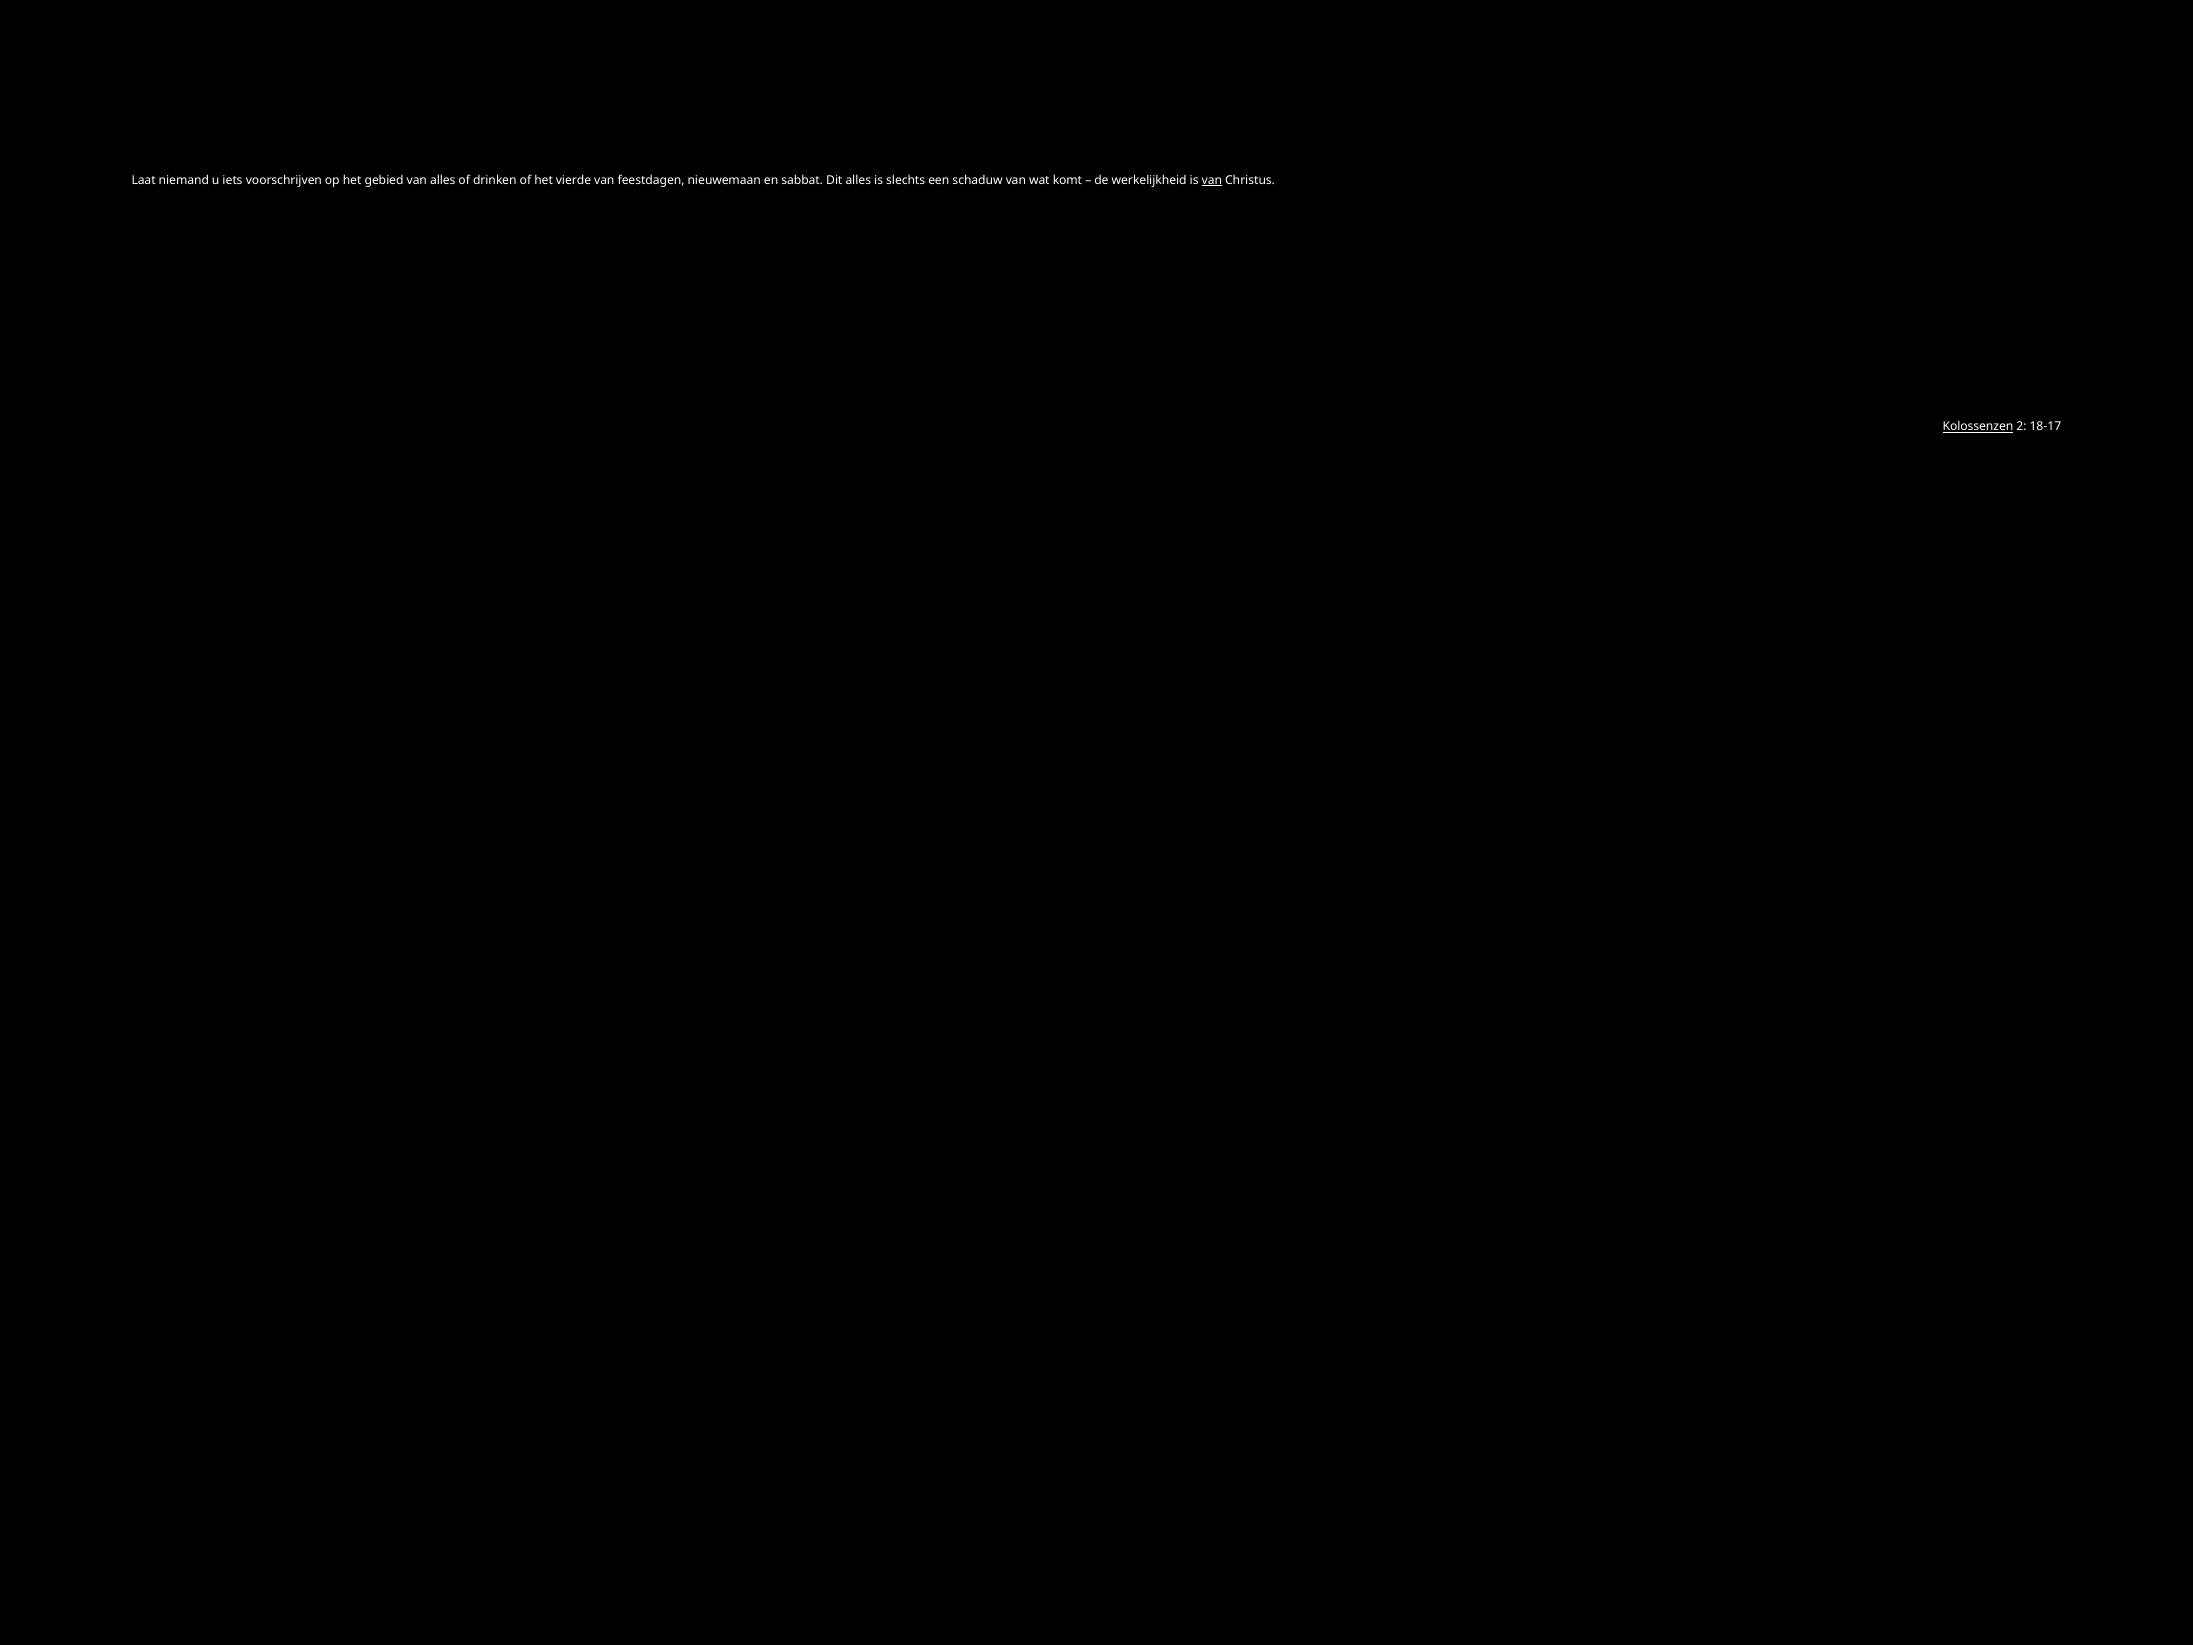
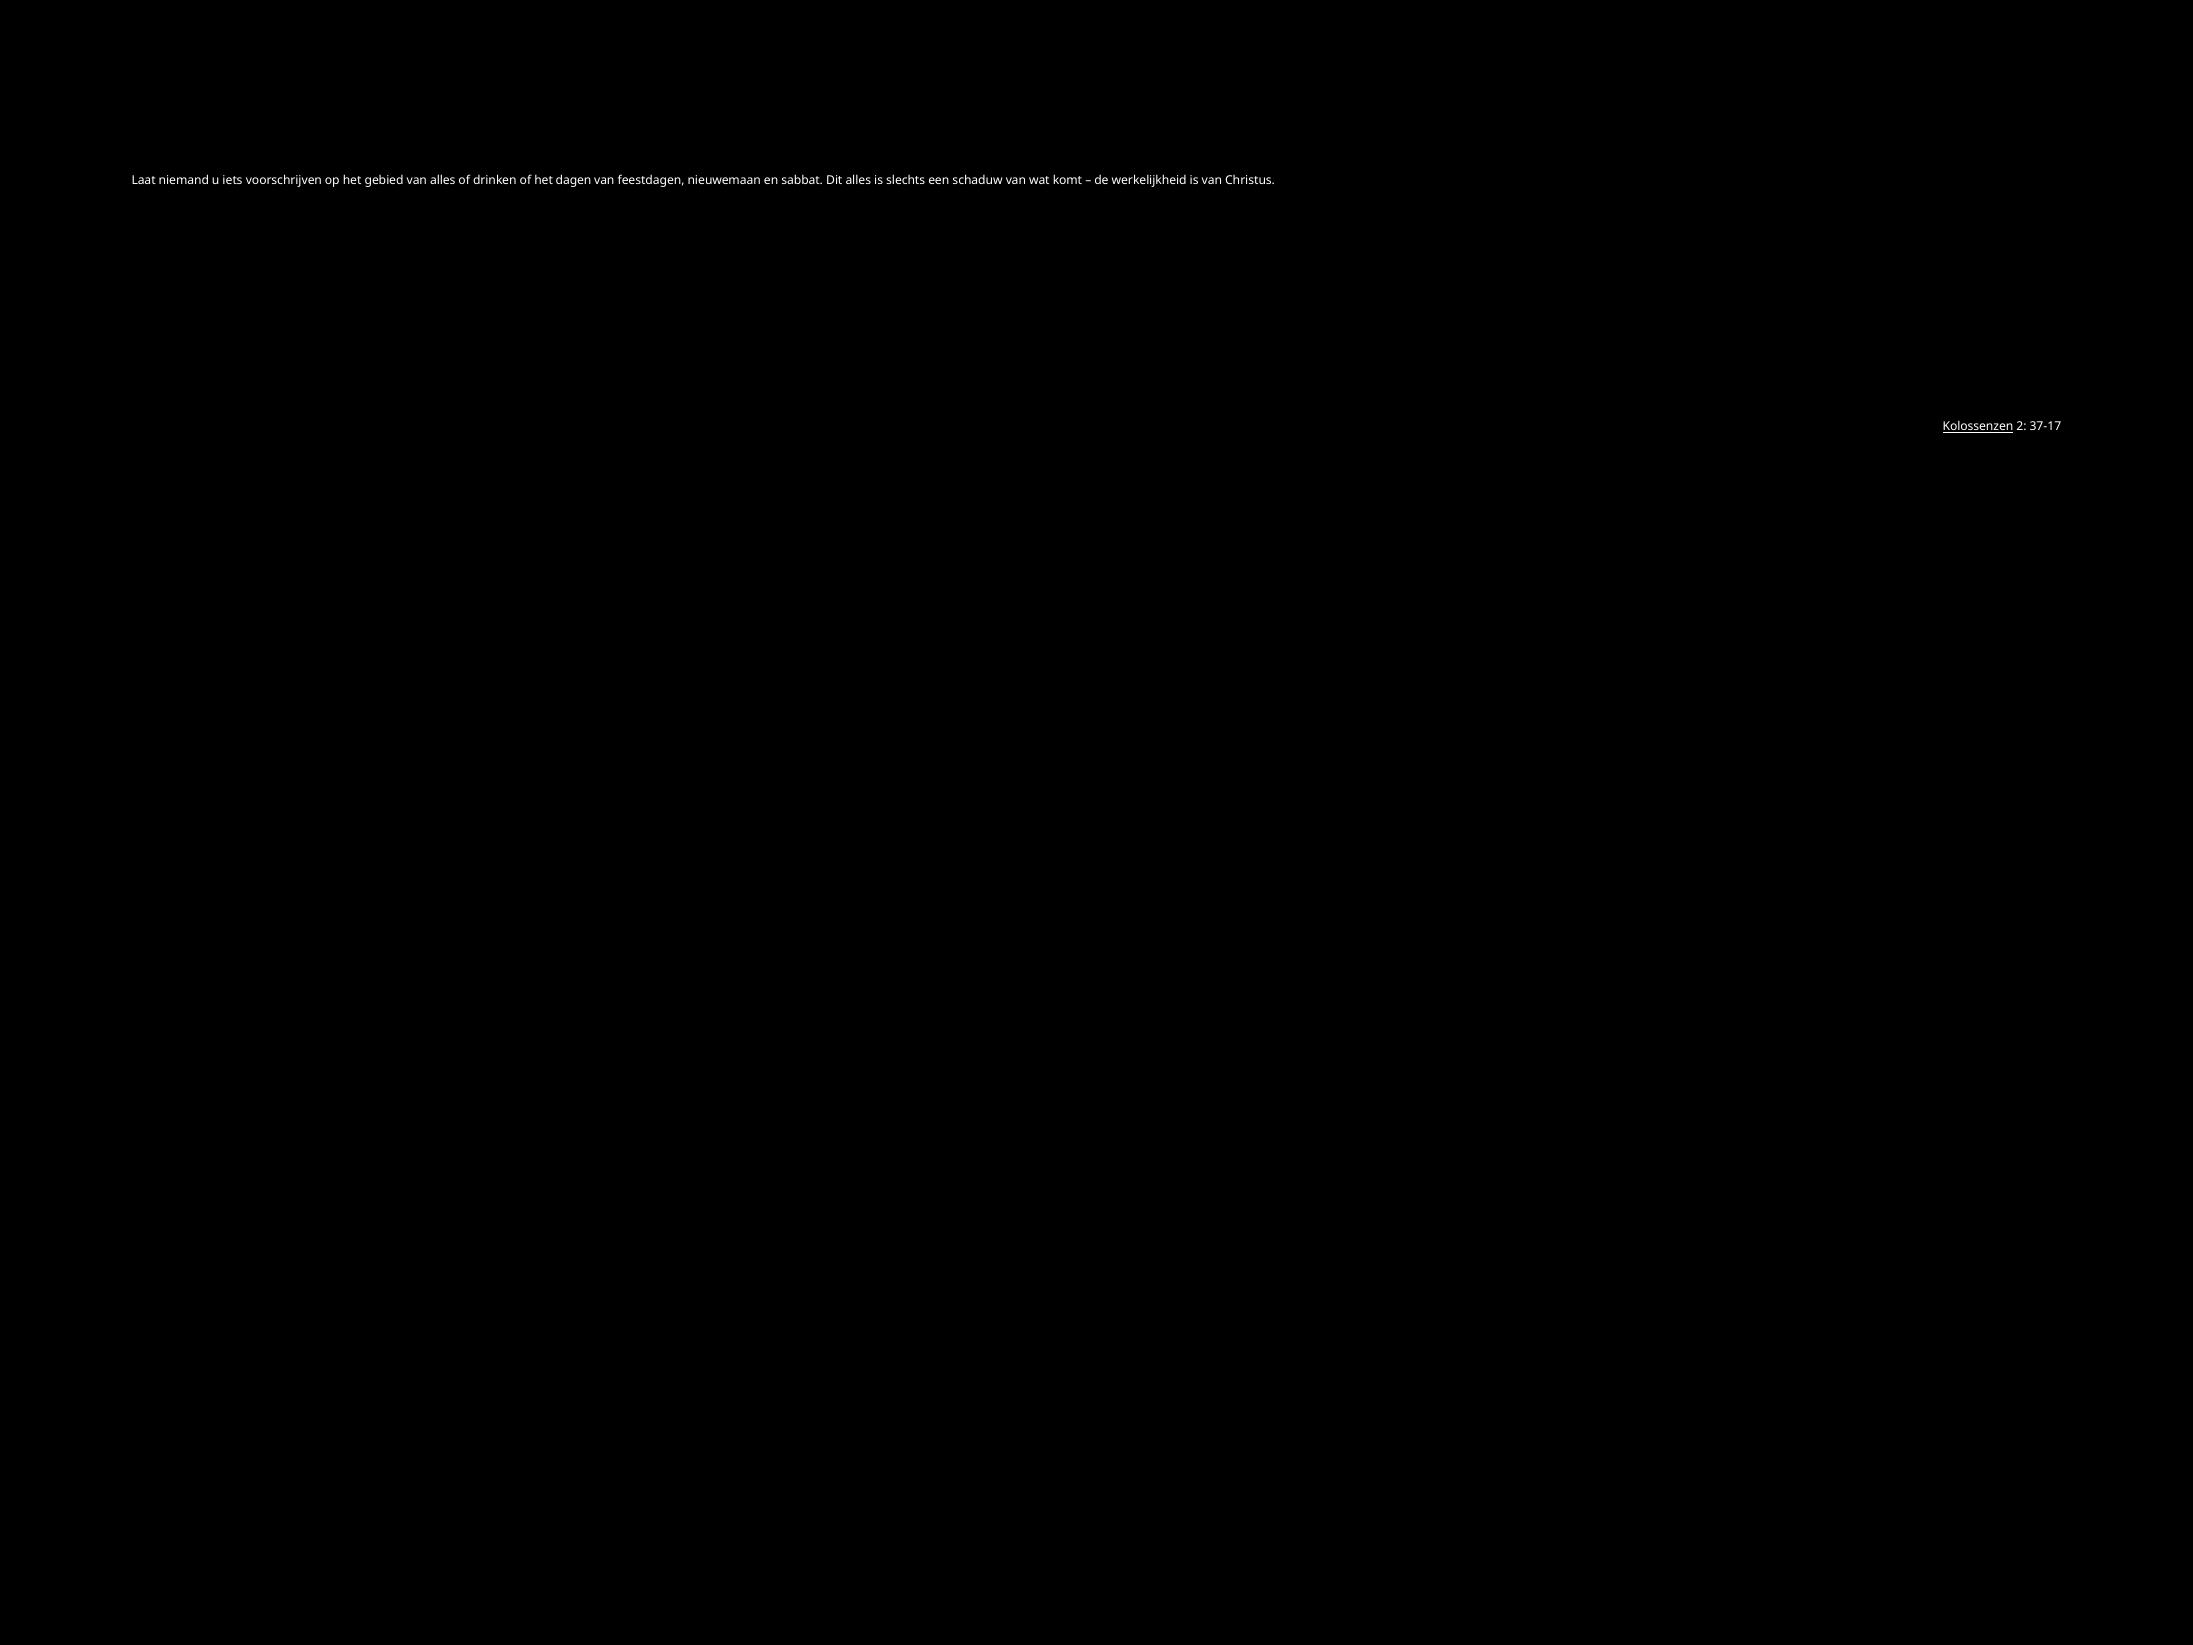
vierde: vierde -> dagen
van at (1212, 180) underline: present -> none
18-17: 18-17 -> 37-17
